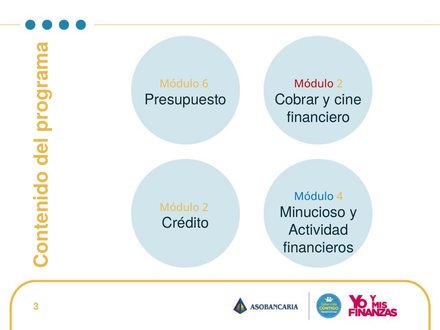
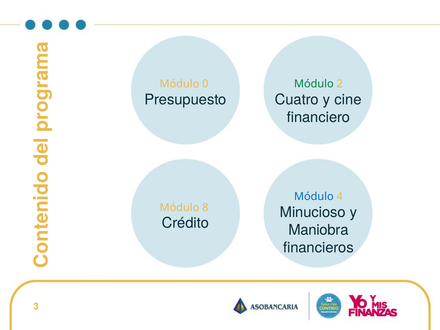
6: 6 -> 0
Módulo at (314, 84) colour: red -> green
Cobrar: Cobrar -> Cuatro
2 at (205, 207): 2 -> 8
Actividad: Actividad -> Maniobra
